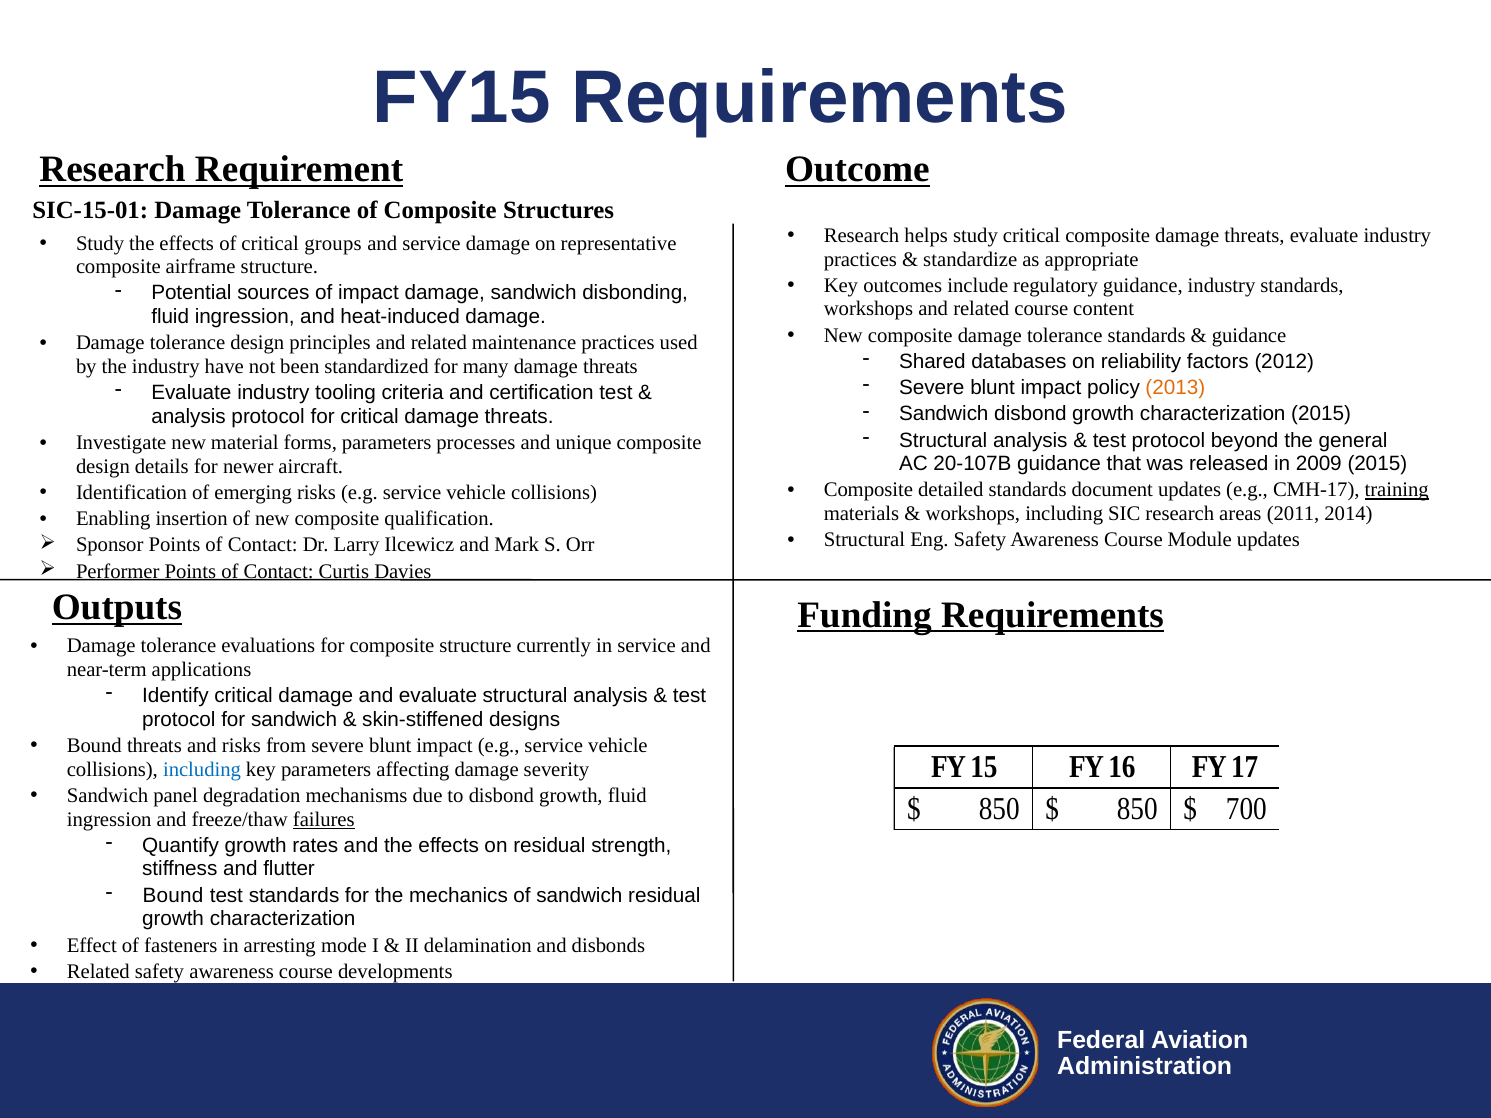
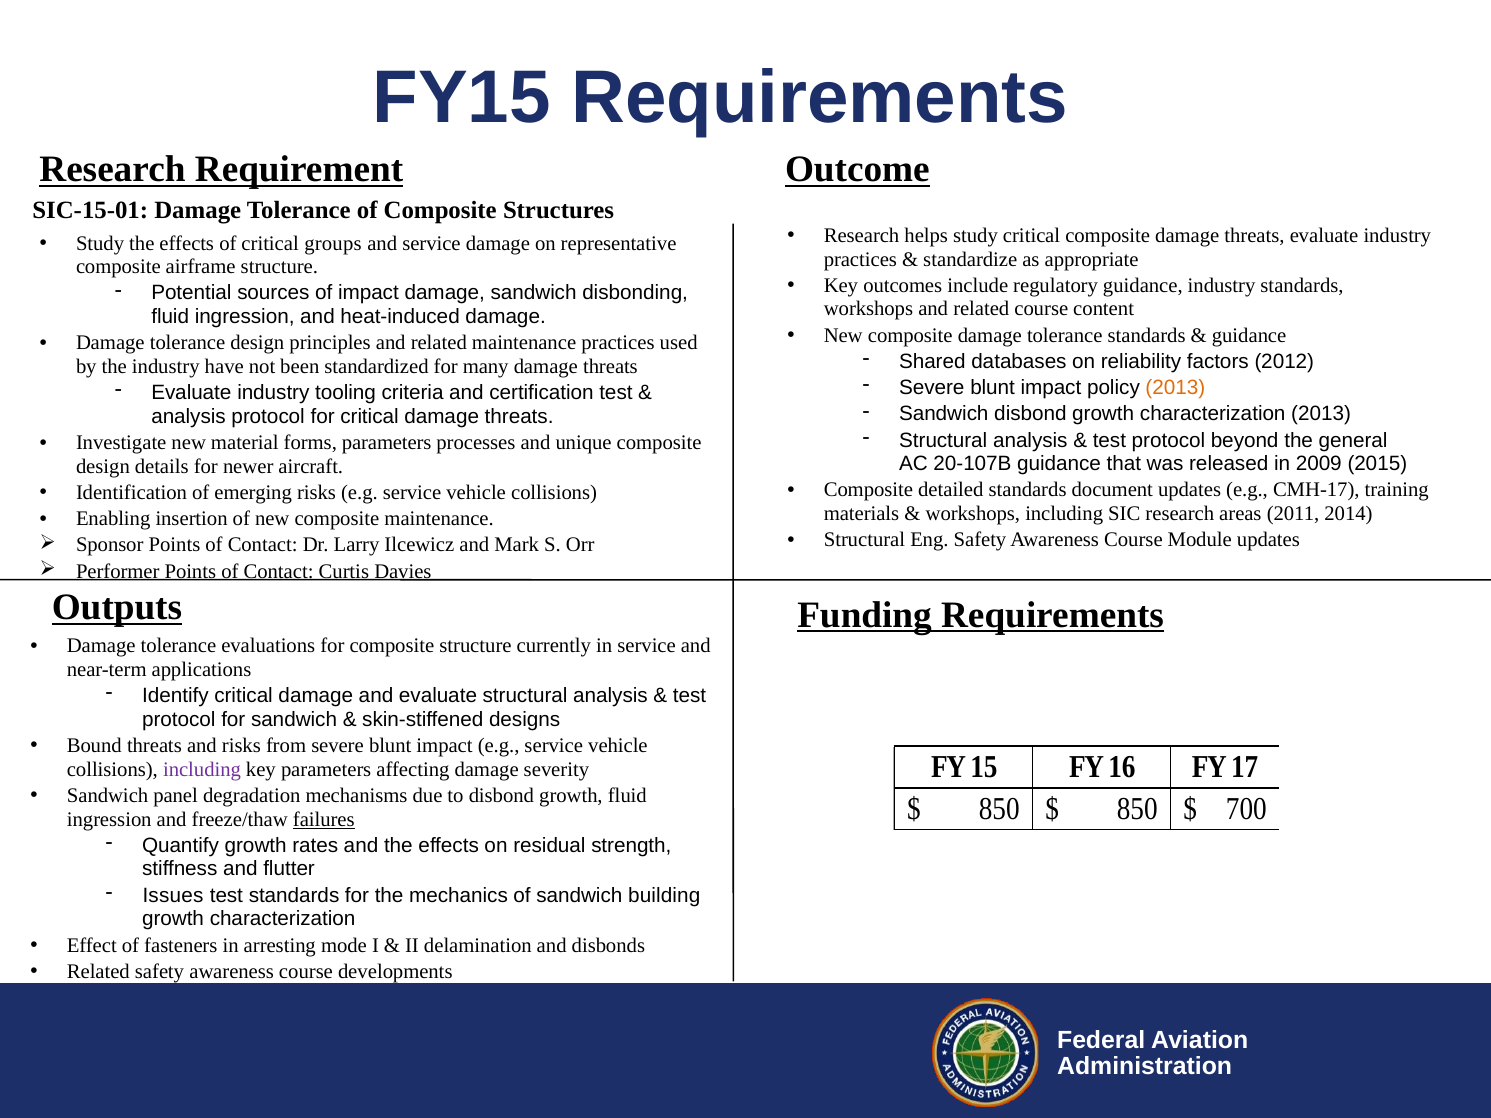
characterization 2015: 2015 -> 2013
training underline: present -> none
composite qualification: qualification -> maintenance
including at (202, 770) colour: blue -> purple
Bound at (173, 896): Bound -> Issues
sandwich residual: residual -> building
